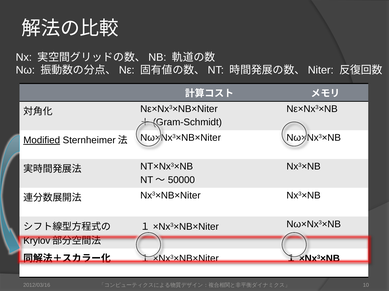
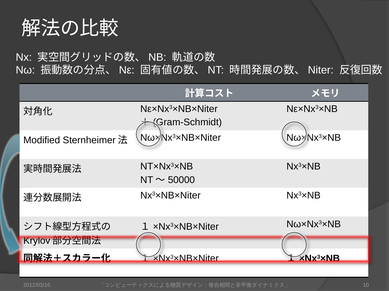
Modified underline: present -> none
